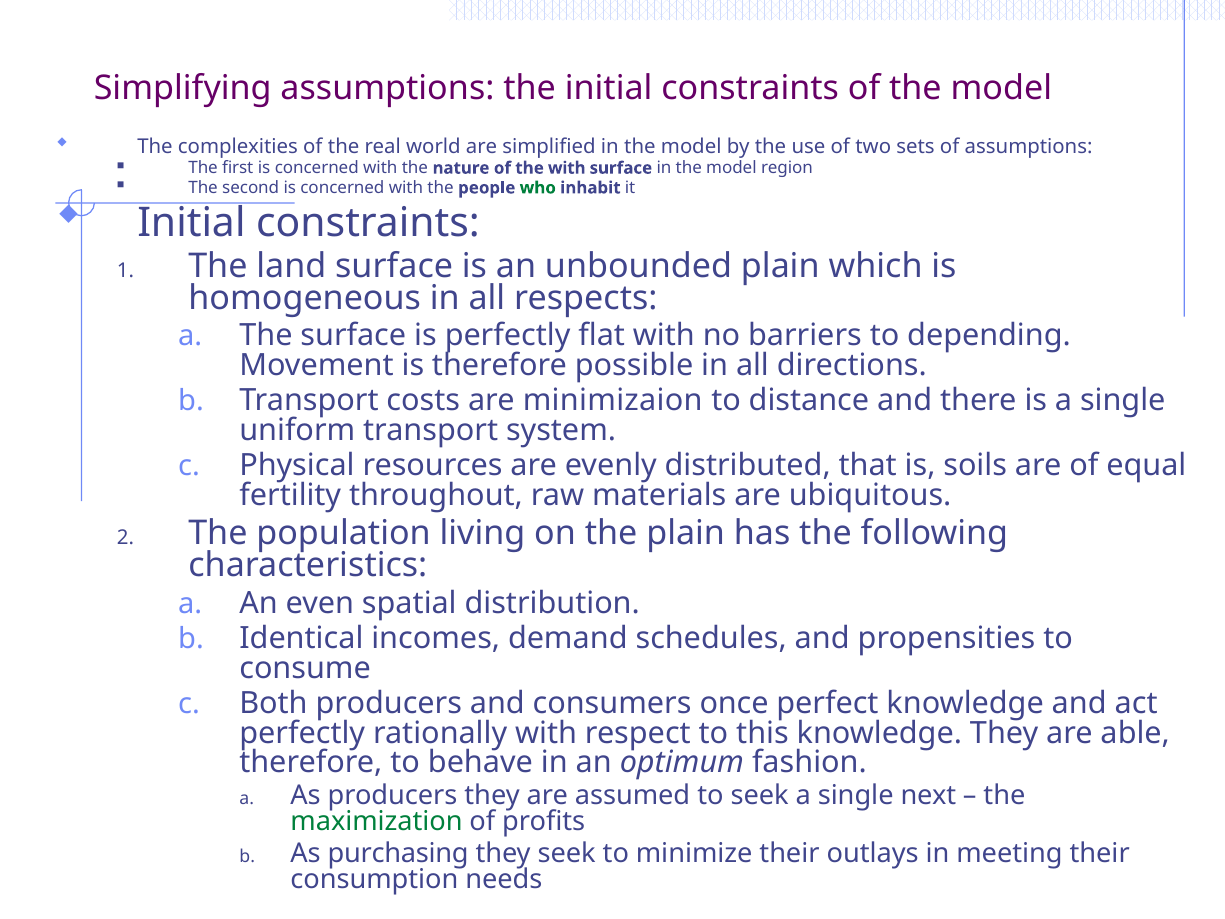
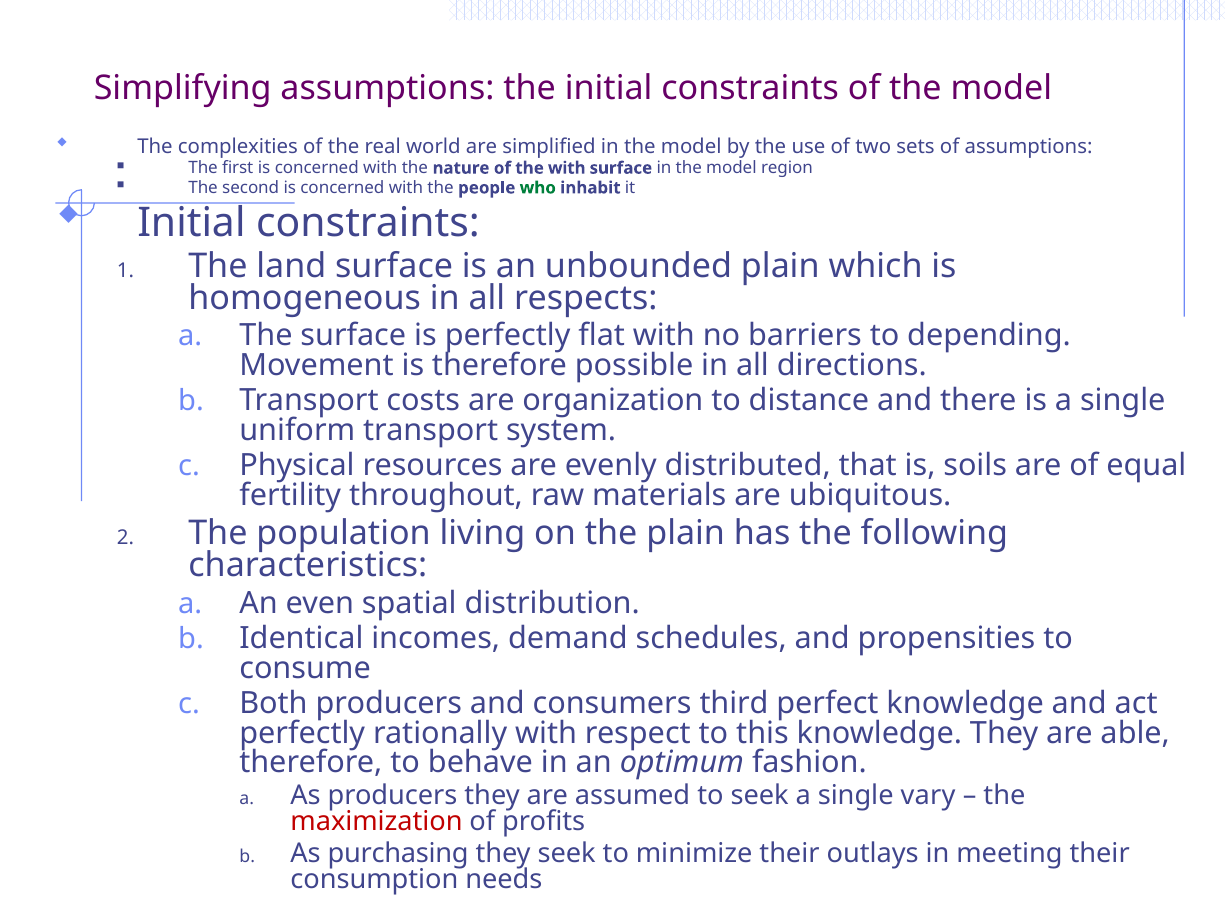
minimizaion: minimizaion -> organization
once: once -> third
next: next -> vary
maximization colour: green -> red
